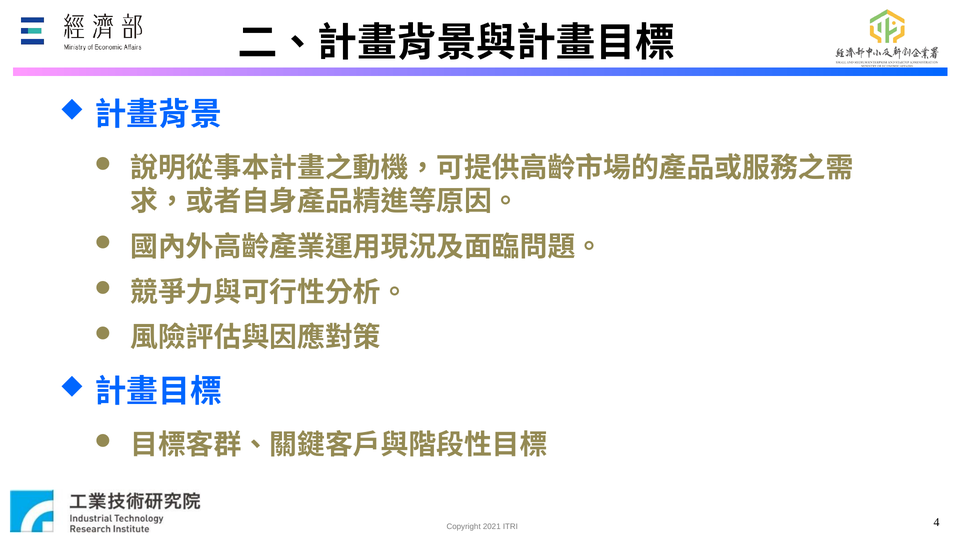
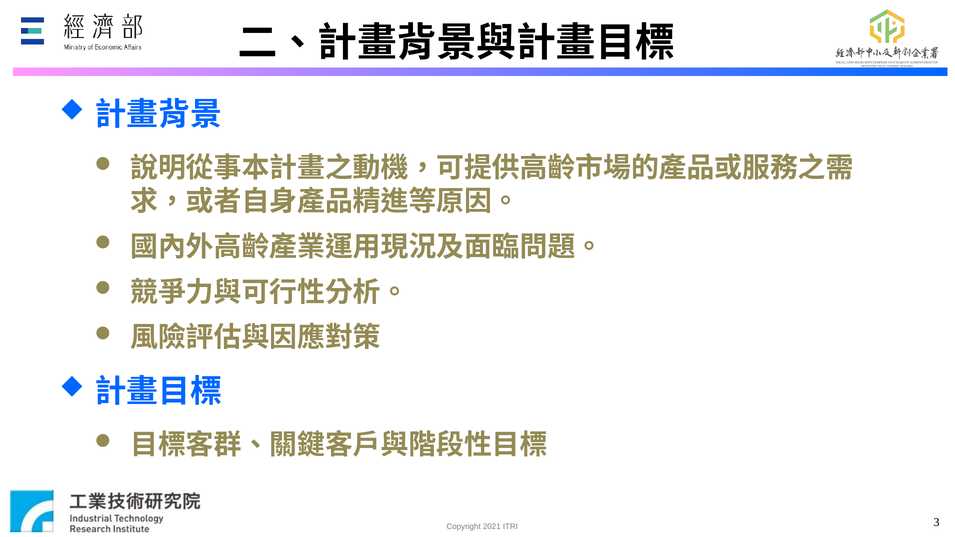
4: 4 -> 3
